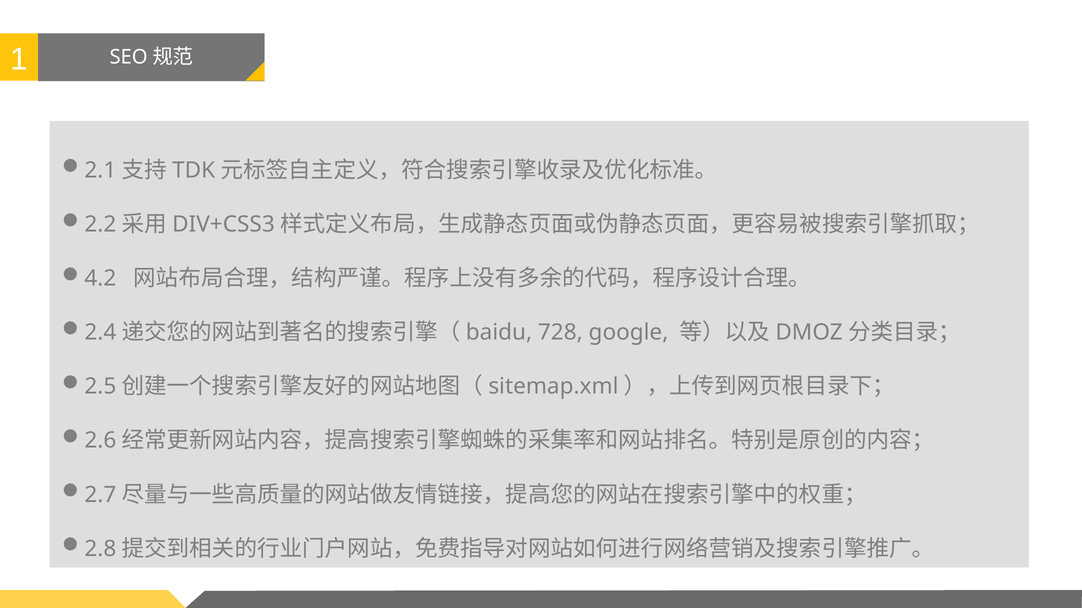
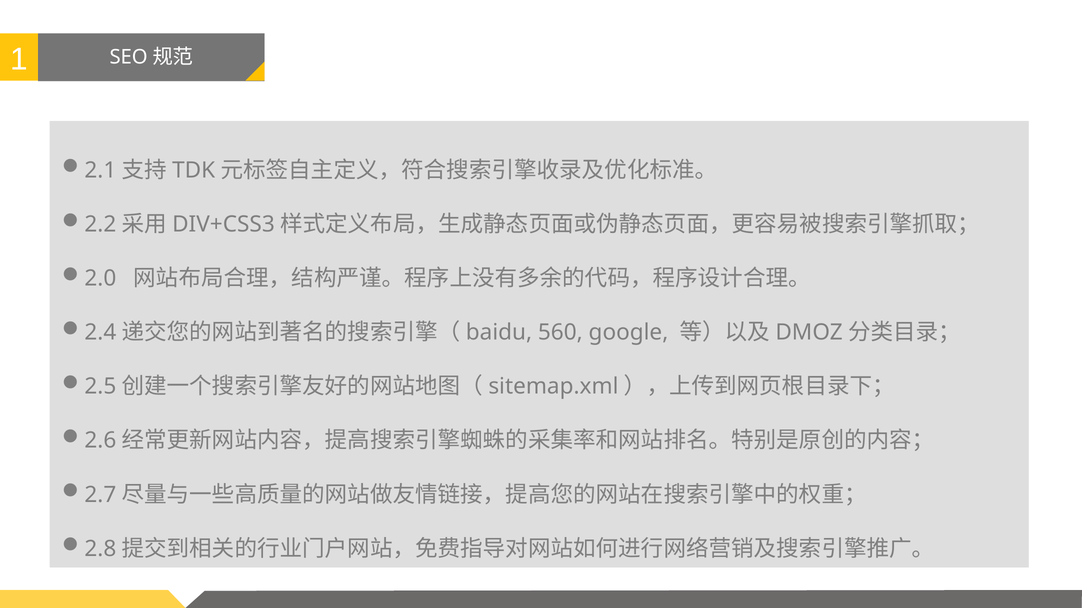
4.2: 4.2 -> 2.0
728: 728 -> 560
